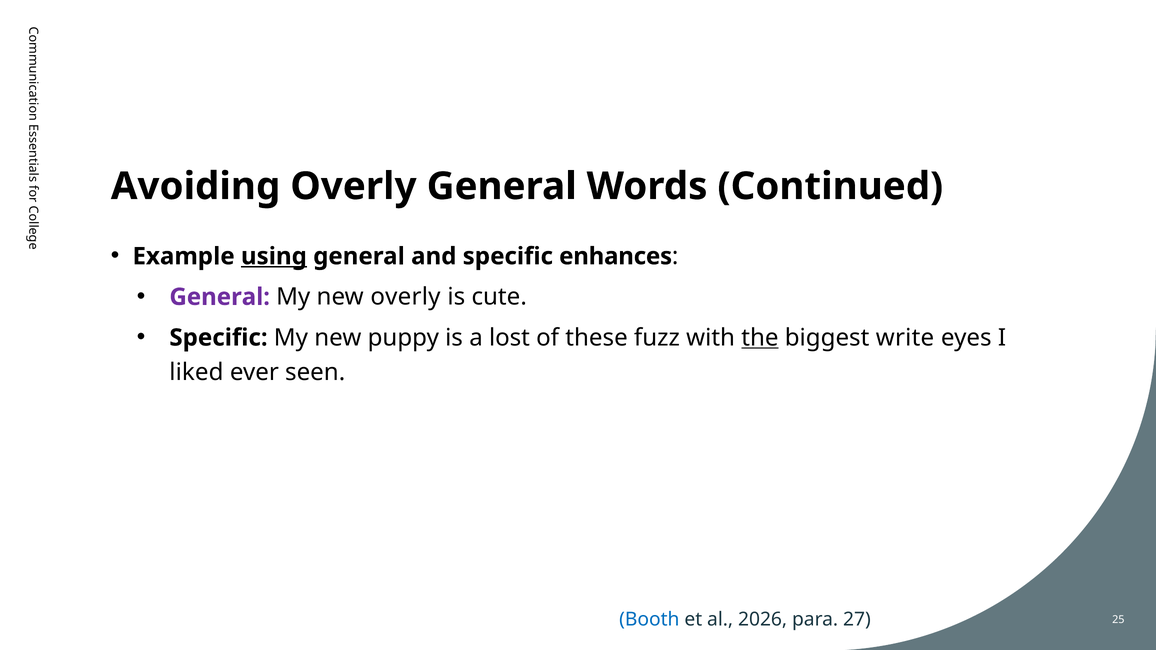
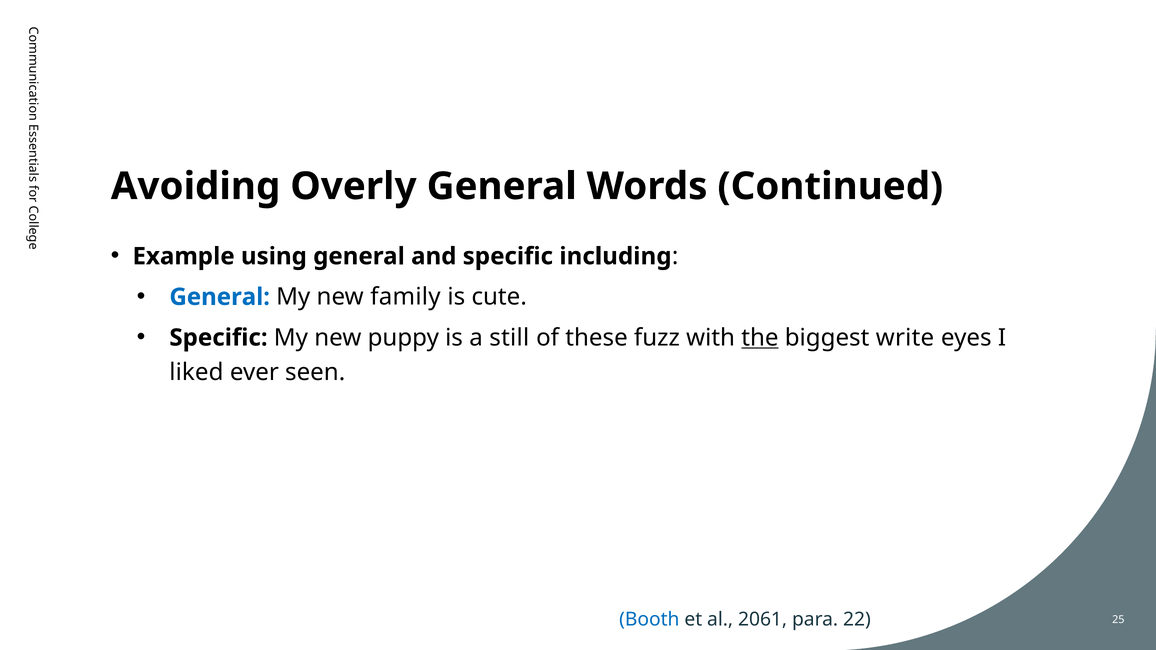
using underline: present -> none
enhances: enhances -> including
General at (220, 297) colour: purple -> blue
new overly: overly -> family
lost: lost -> still
2026: 2026 -> 2061
27: 27 -> 22
